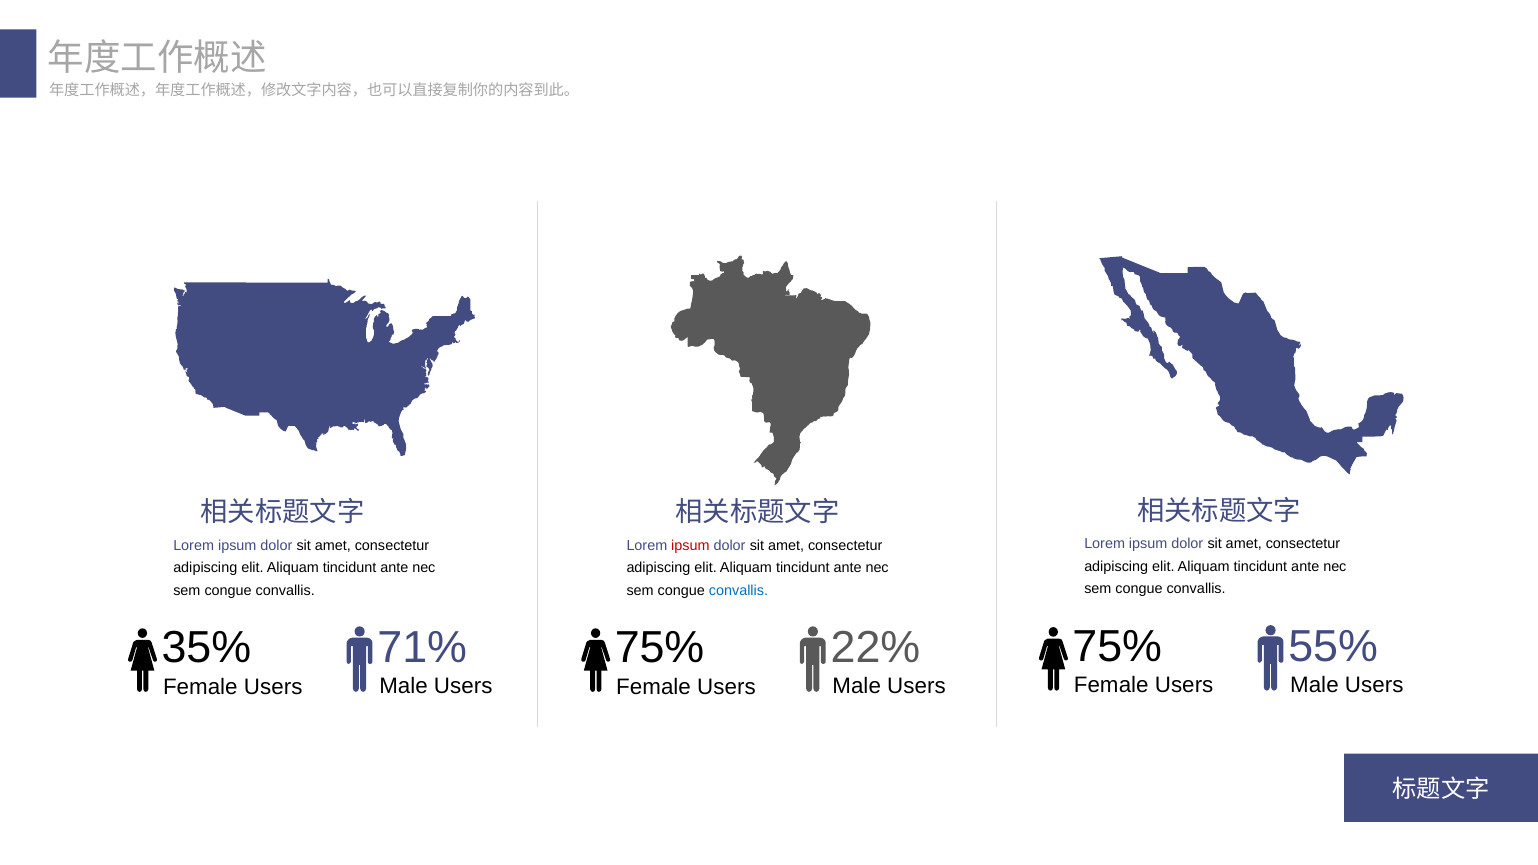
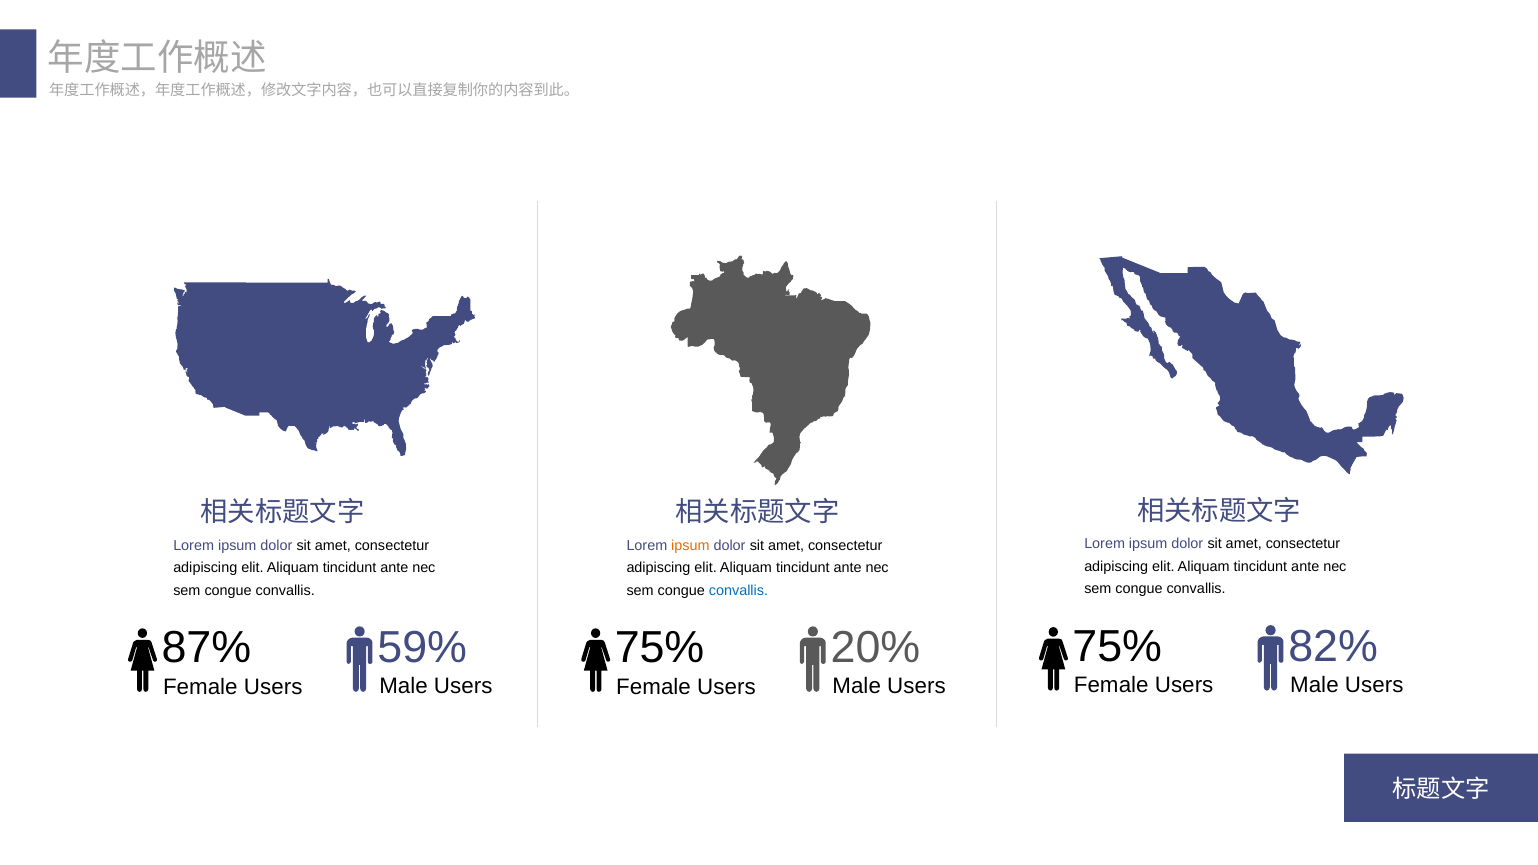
ipsum at (690, 545) colour: red -> orange
55%: 55% -> 82%
35%: 35% -> 87%
71%: 71% -> 59%
22%: 22% -> 20%
